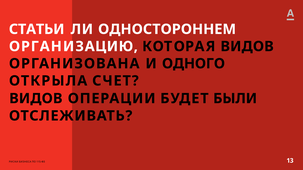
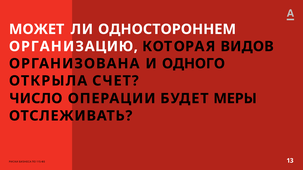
СТАТЬИ: СТАТЬИ -> МОЖЕТ
ВИДОВ at (36, 99): ВИДОВ -> ЧИСЛО
БЫЛИ: БЫЛИ -> МЕРЫ
